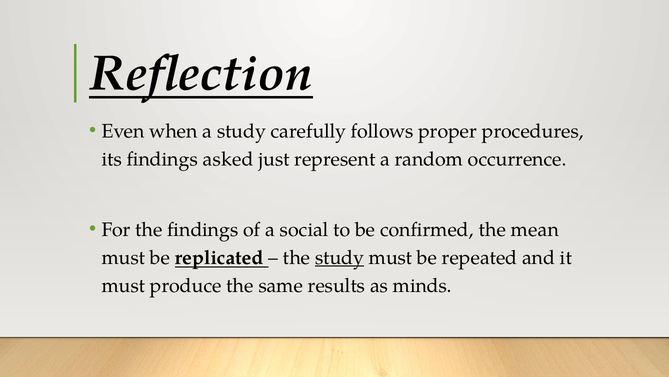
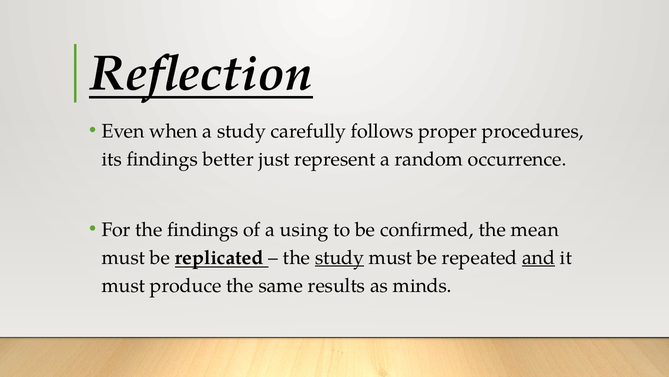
asked: asked -> better
social: social -> using
and underline: none -> present
